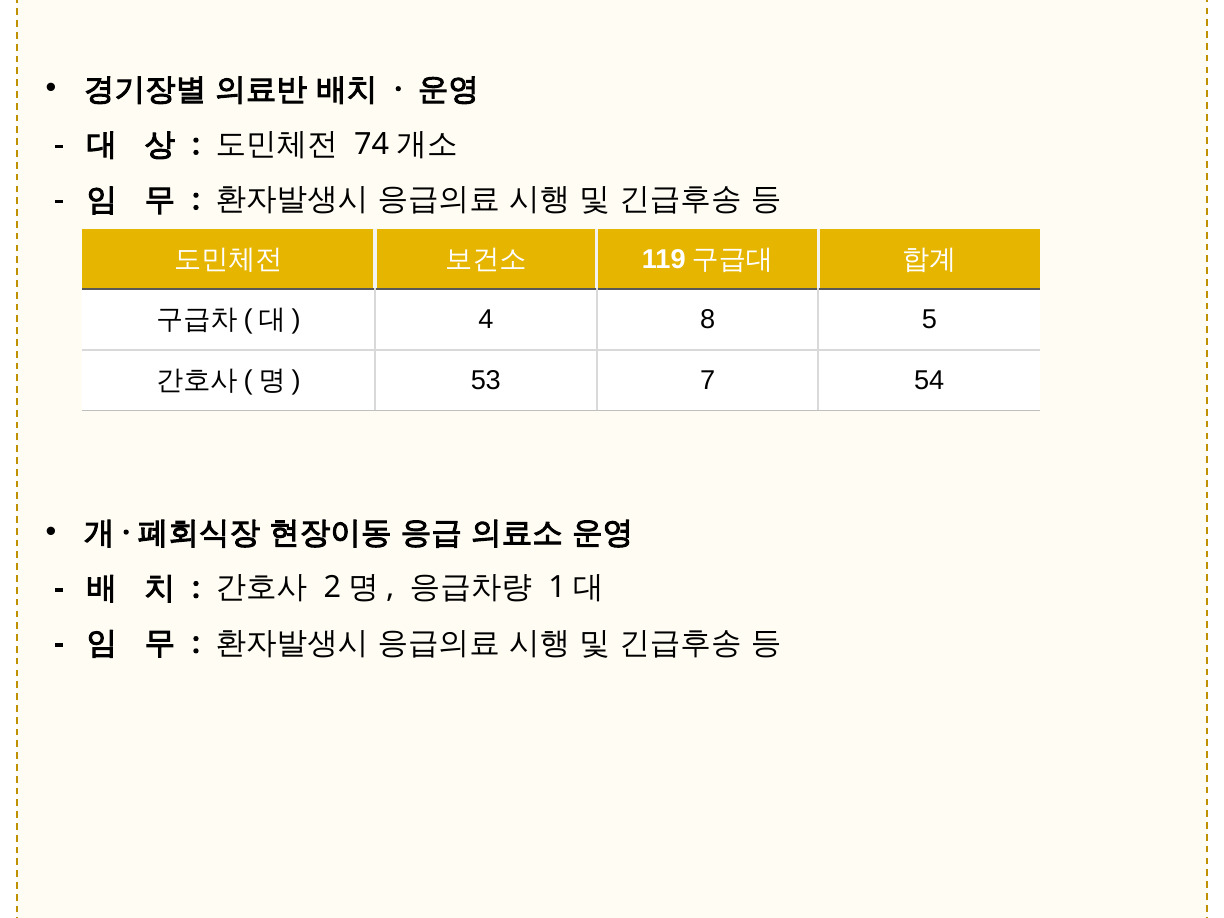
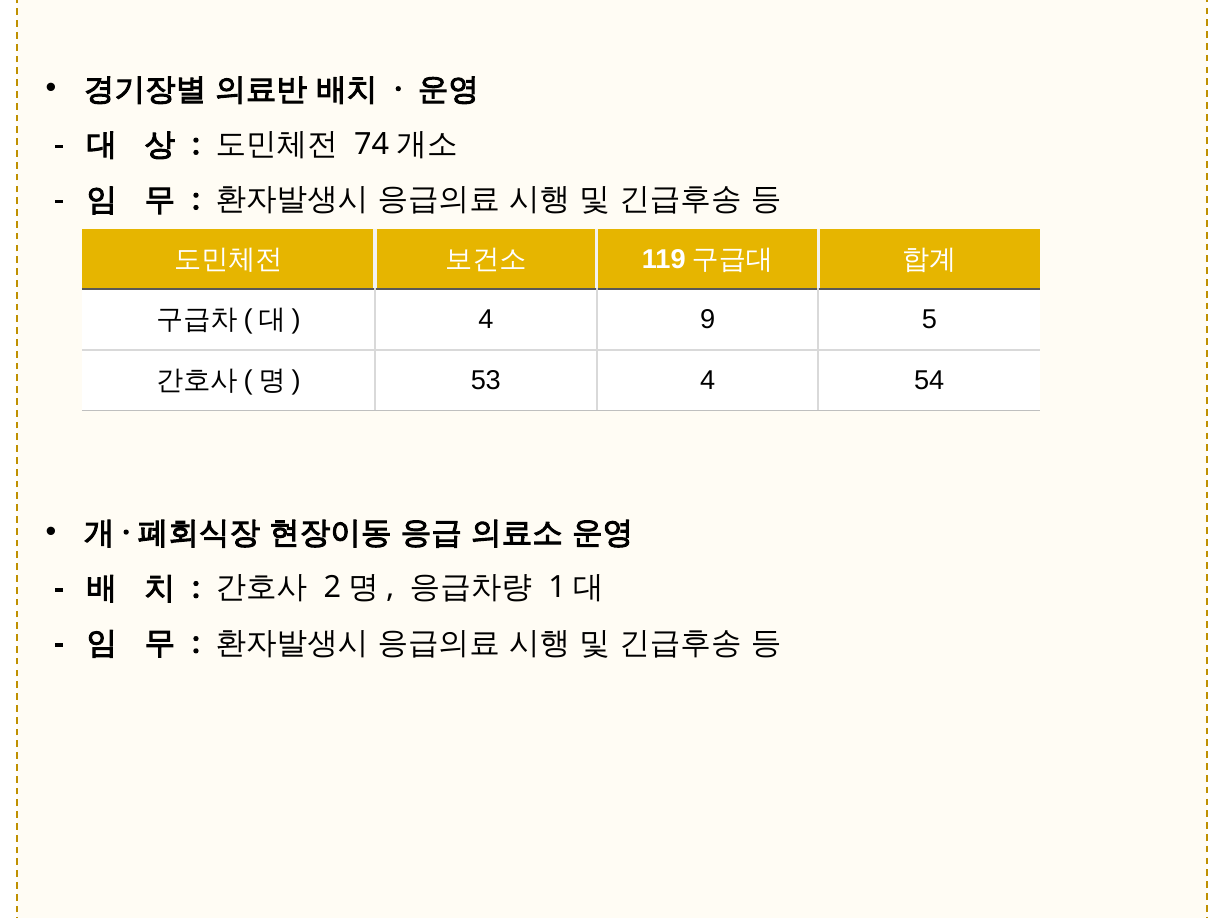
8: 8 -> 9
53 7: 7 -> 4
